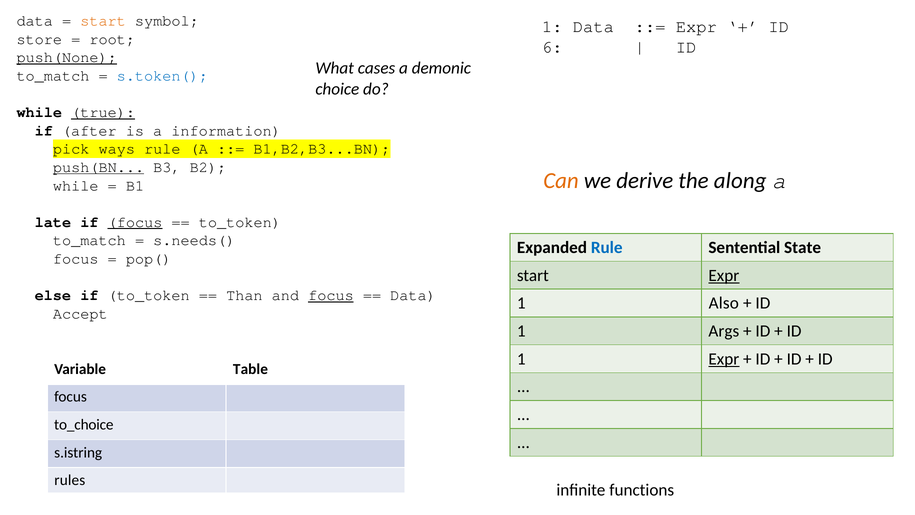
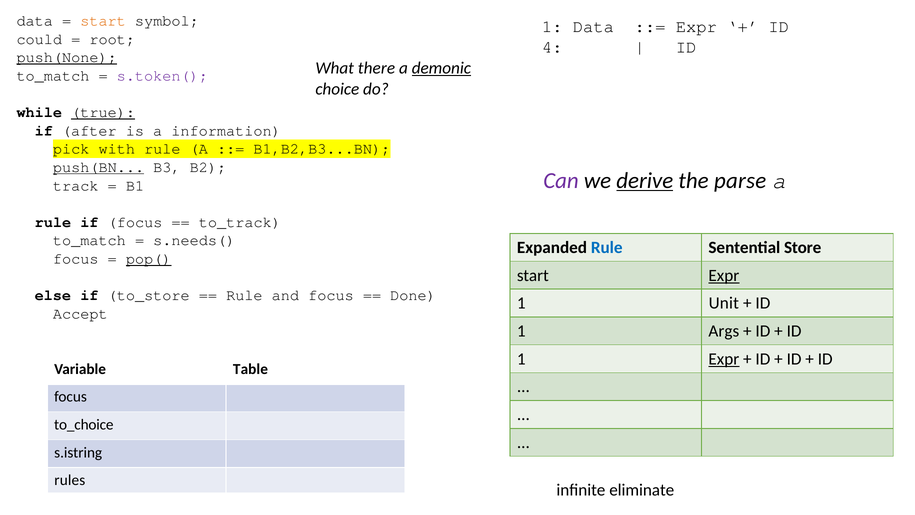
store: store -> could
6: 6 -> 4
cases: cases -> there
demonic underline: none -> present
s.token( colour: blue -> purple
ways: ways -> with
Can colour: orange -> purple
derive underline: none -> present
along: along -> parse
while at (76, 185): while -> track
late at (53, 222): late -> rule
focus at (135, 222) underline: present -> none
to_token at (240, 222): to_token -> to_track
State: State -> Store
pop( underline: none -> present
if to_token: to_token -> to_store
Than at (244, 295): Than -> Rule
focus at (331, 295) underline: present -> none
Data at (413, 295): Data -> Done
Also: Also -> Unit
functions: functions -> eliminate
